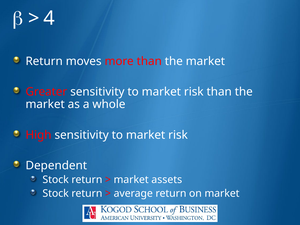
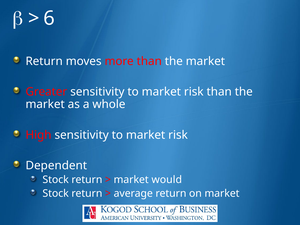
4: 4 -> 6
assets: assets -> would
